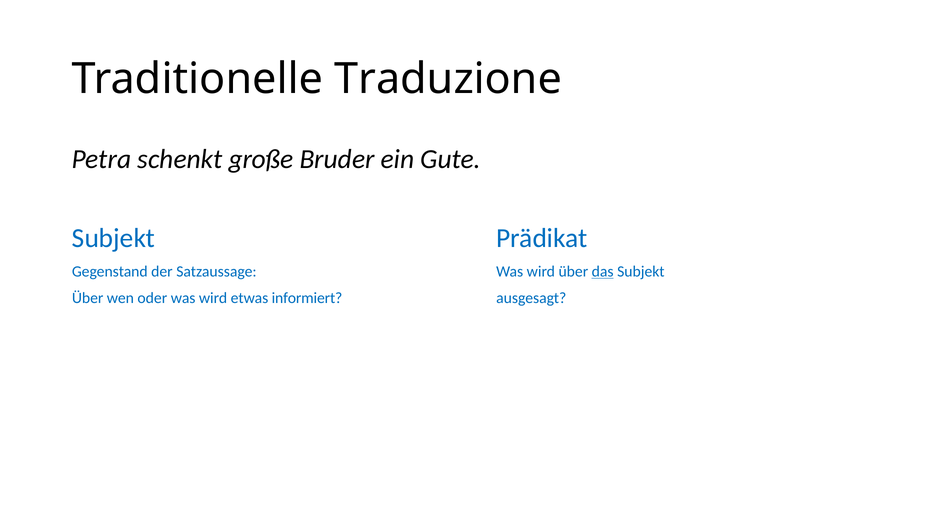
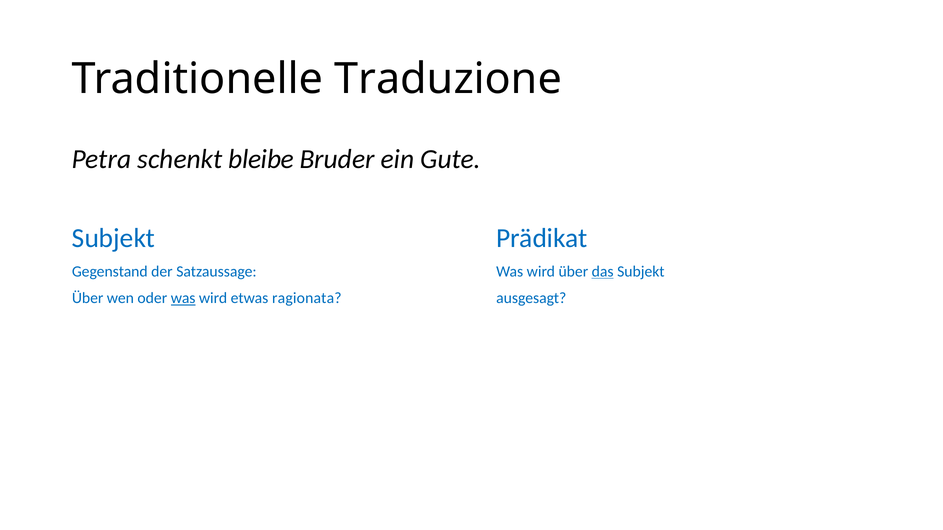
große: große -> bleibe
was at (183, 299) underline: none -> present
informiert: informiert -> ragionata
